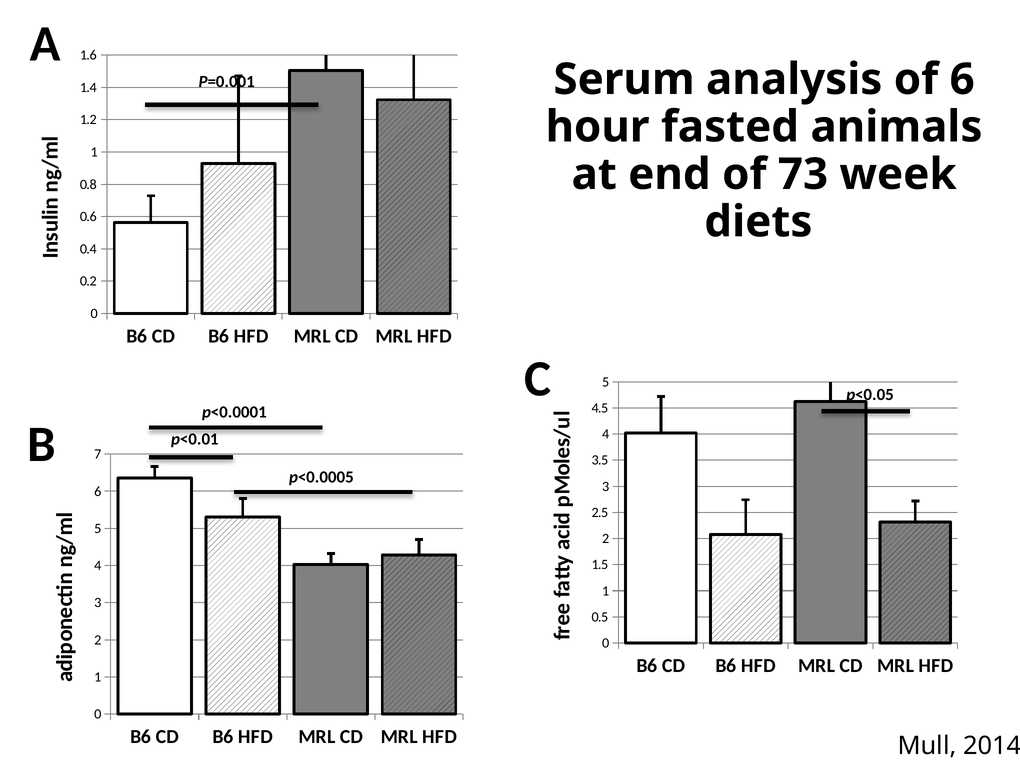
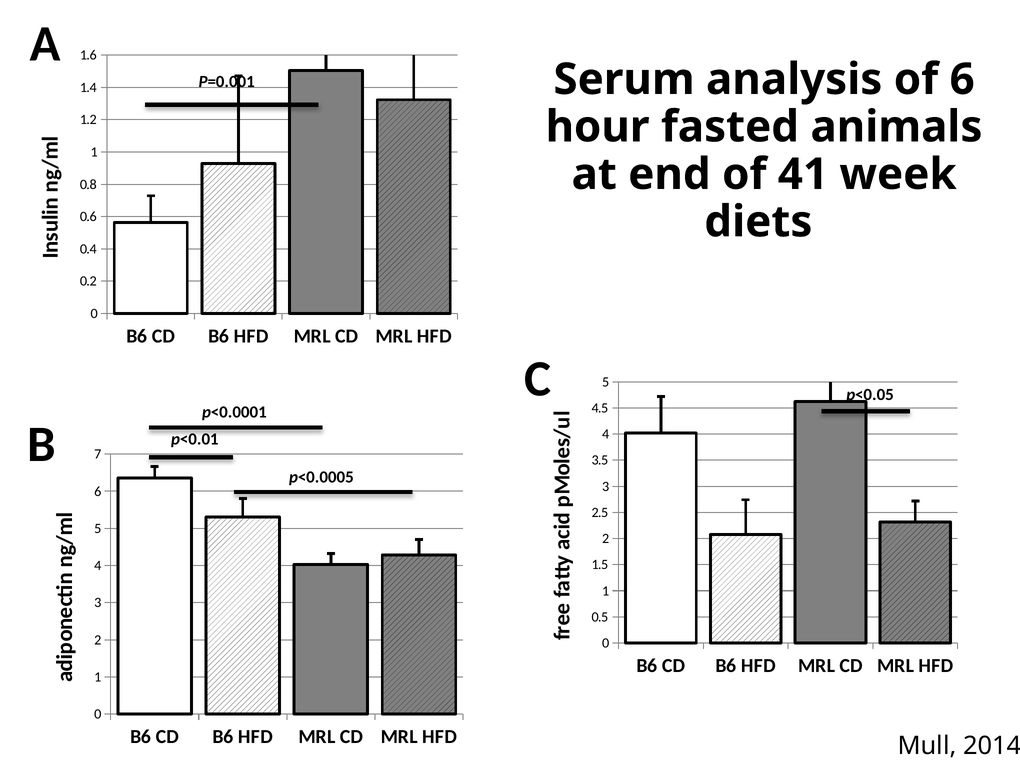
73: 73 -> 41
